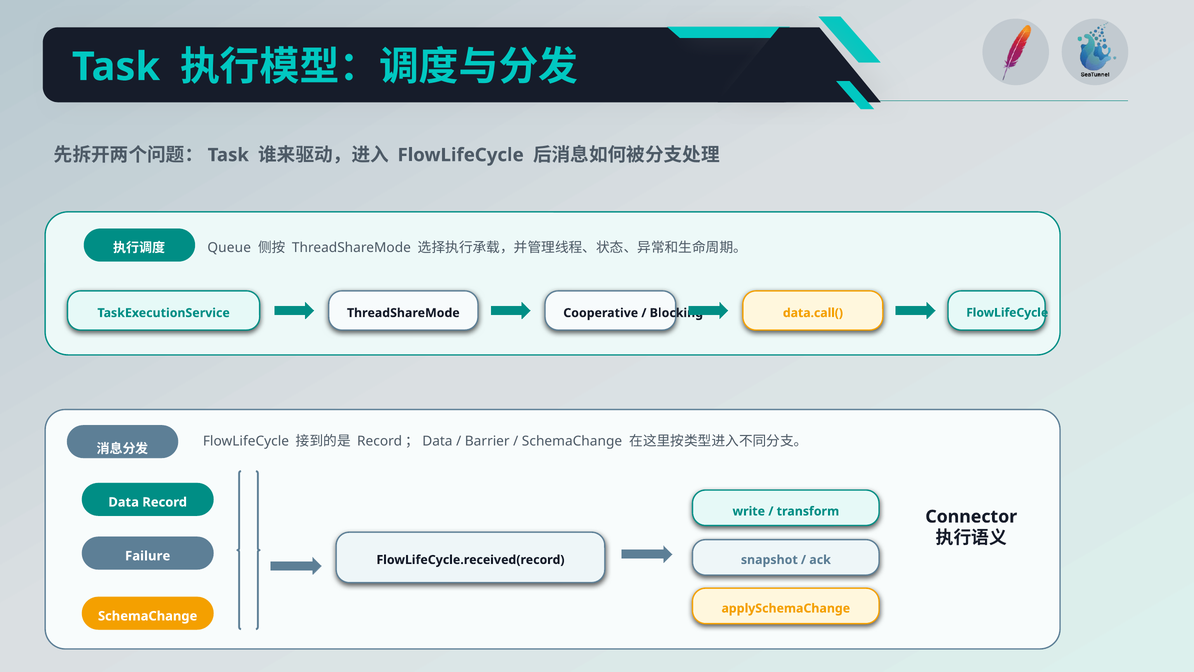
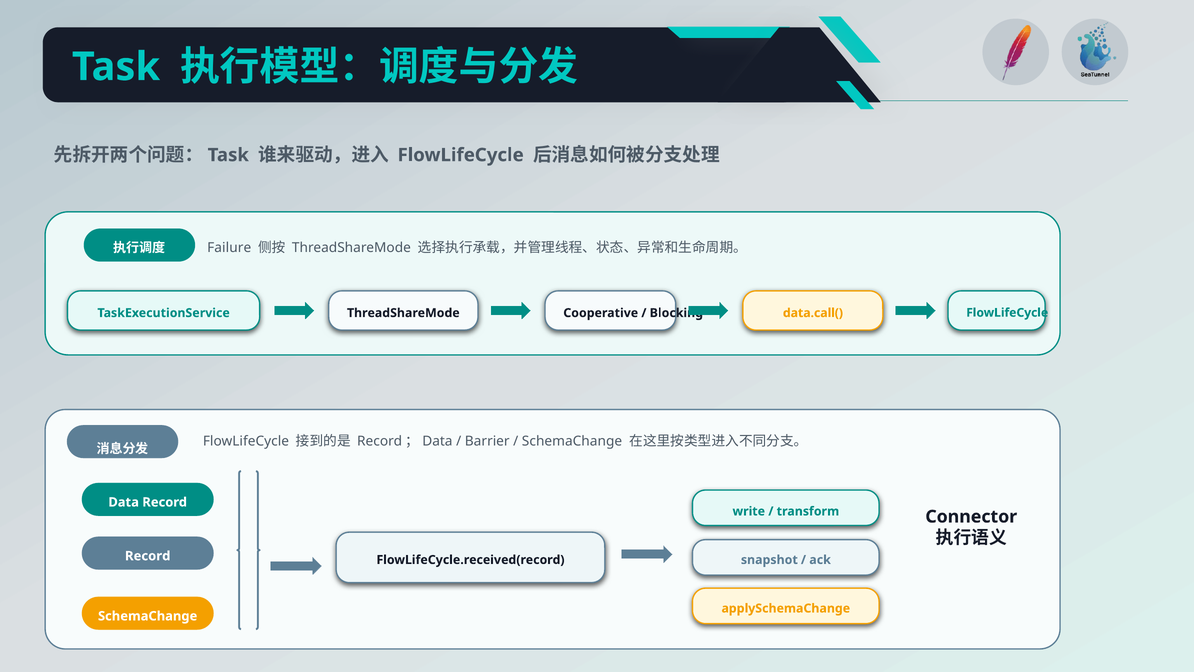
Queue: Queue -> Failure
Failure at (148, 556): Failure -> Record
